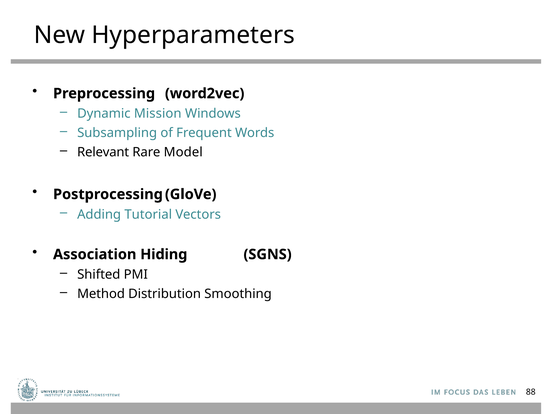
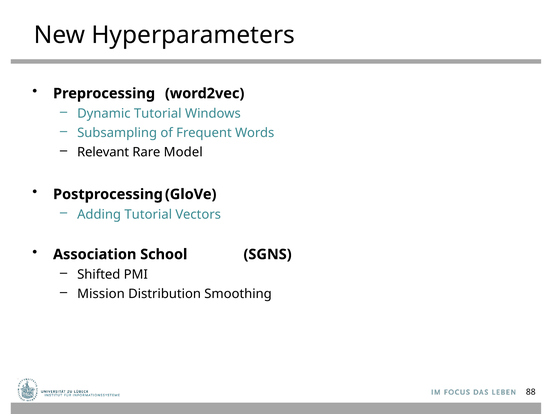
Dynamic Mission: Mission -> Tutorial
Hiding: Hiding -> School
Method: Method -> Mission
